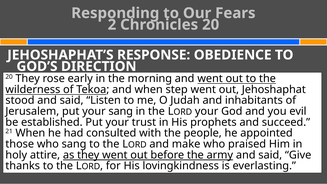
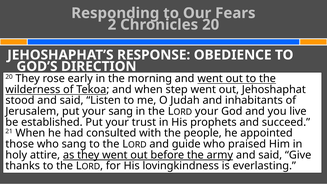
evil: evil -> live
make: make -> guide
